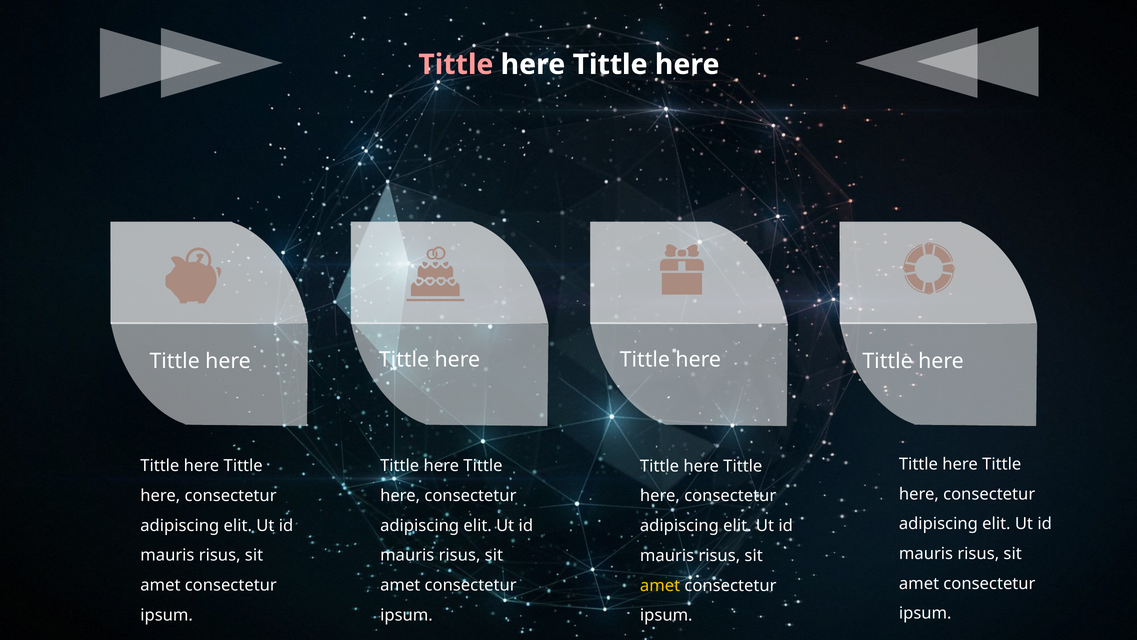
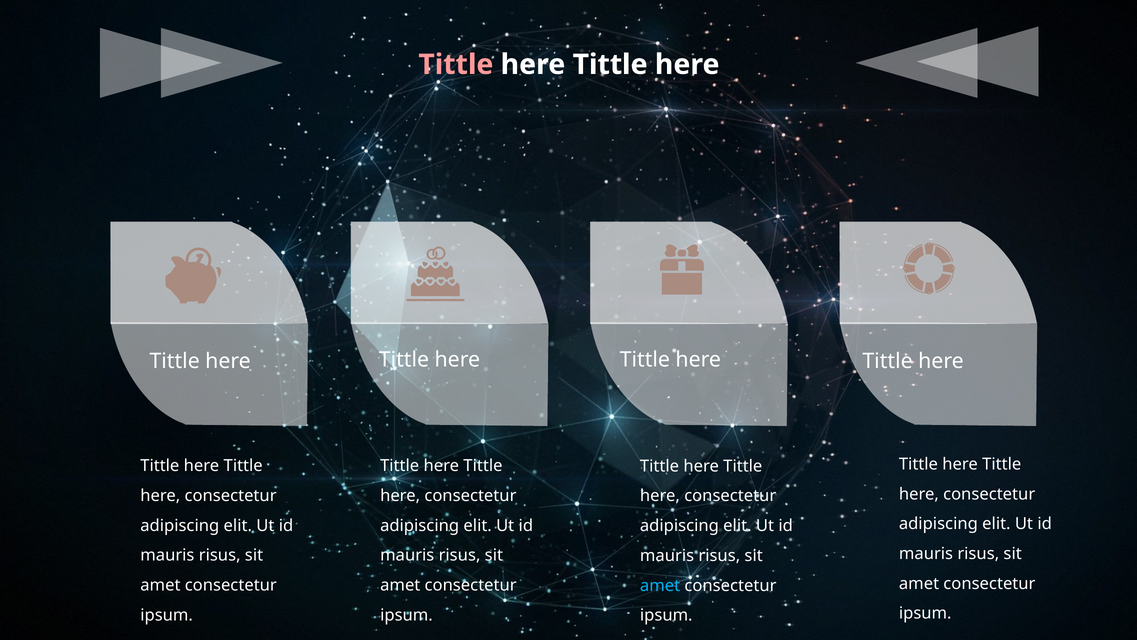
amet at (660, 585) colour: yellow -> light blue
